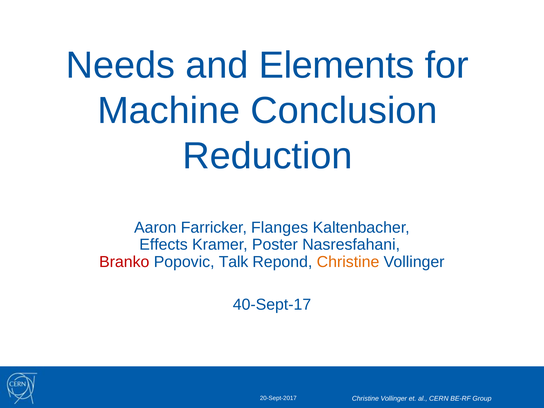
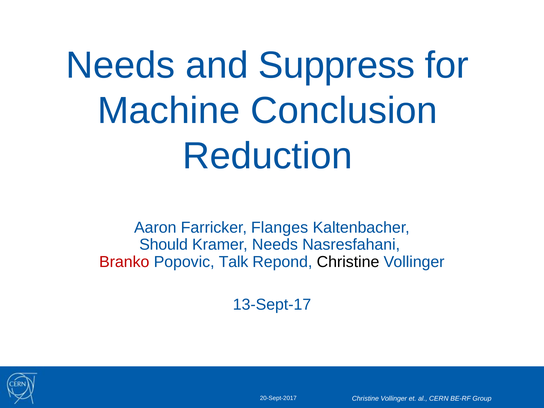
Elements: Elements -> Suppress
Effects: Effects -> Should
Kramer Poster: Poster -> Needs
Christine at (348, 262) colour: orange -> black
40-Sept-17: 40-Sept-17 -> 13-Sept-17
